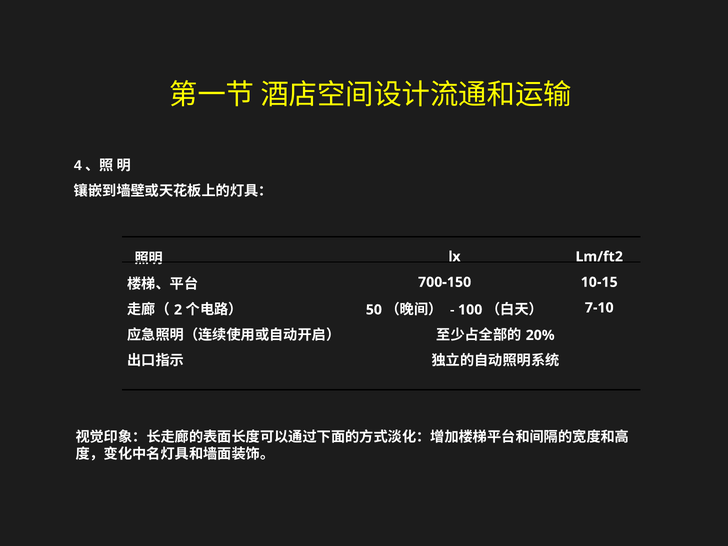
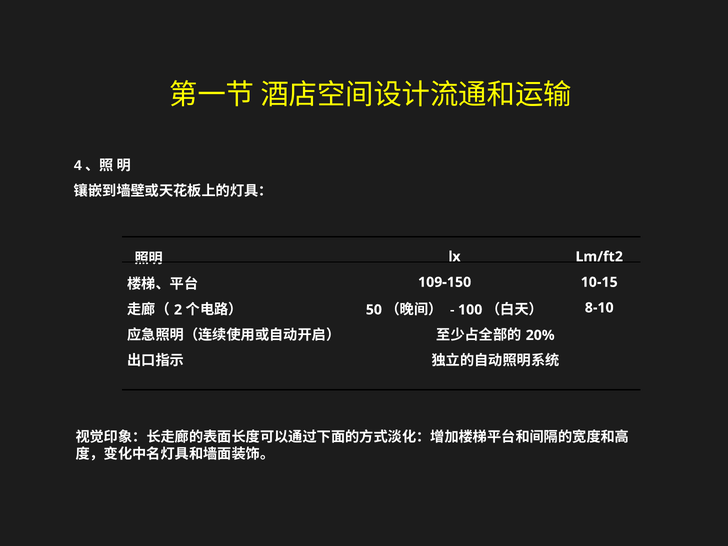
700-150: 700-150 -> 109-150
7-10: 7-10 -> 8-10
